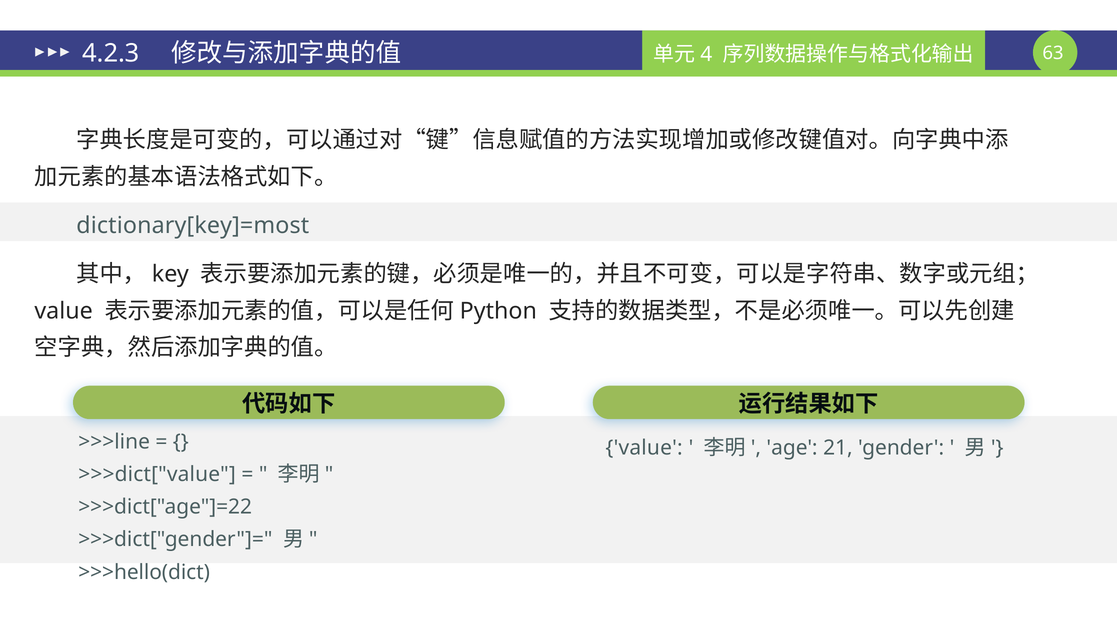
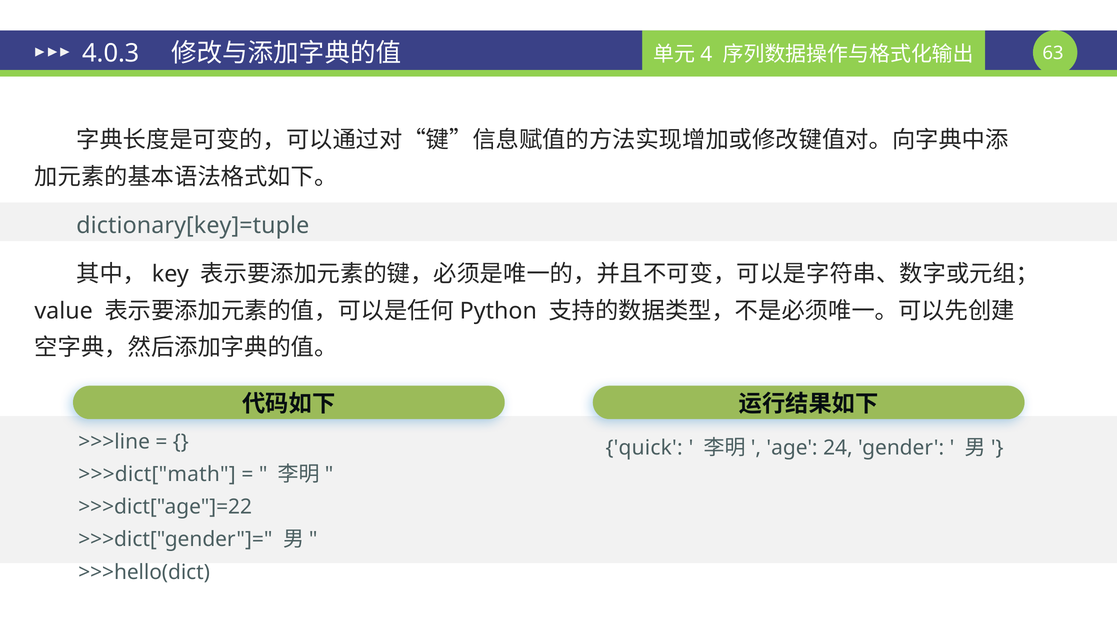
4.2.3: 4.2.3 -> 4.0.3
dictionary[key]=most: dictionary[key]=most -> dictionary[key]=tuple
value at (644, 448): value -> quick
21: 21 -> 24
>>>dict["value: >>>dict["value -> >>>dict["math
